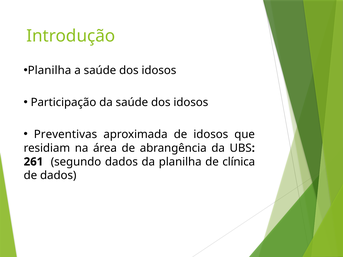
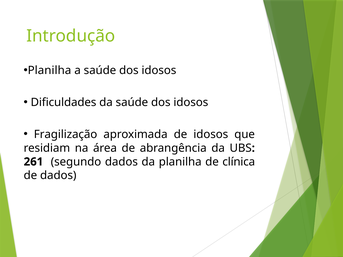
Participação: Participação -> Dificuldades
Preventivas: Preventivas -> Fragilização
